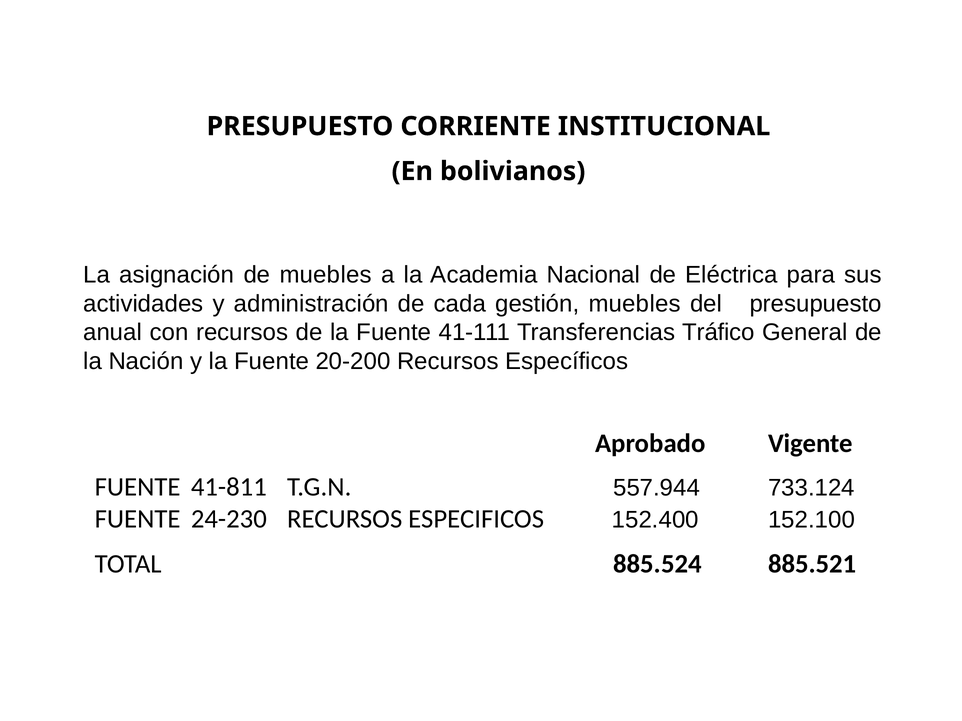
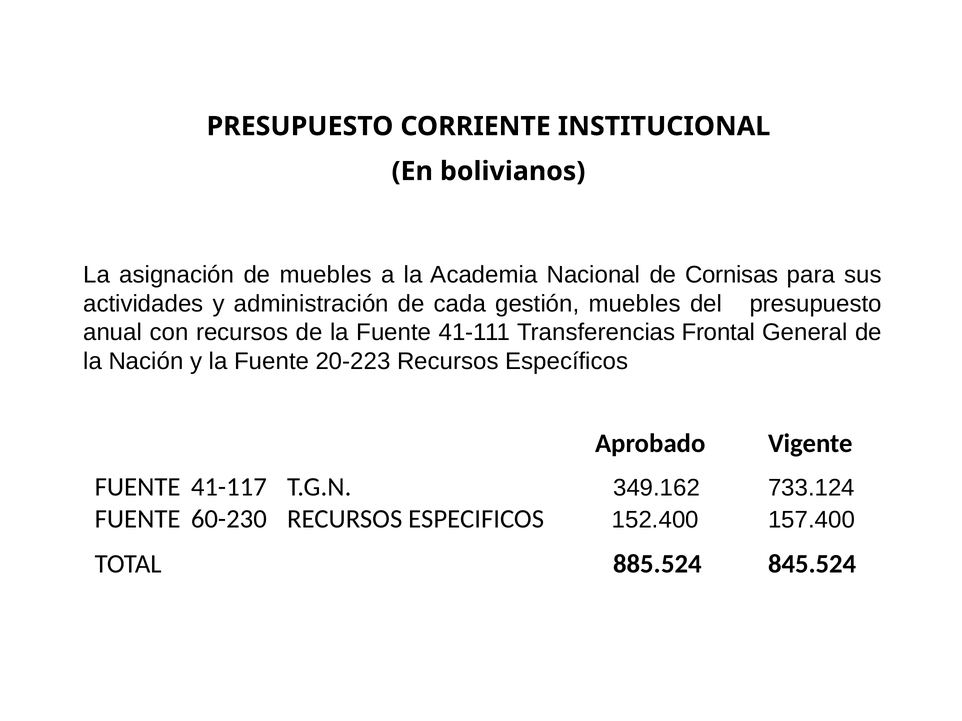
Eléctrica: Eléctrica -> Cornisas
Tráfico: Tráfico -> Frontal
20-200: 20-200 -> 20-223
41-811: 41-811 -> 41-117
557.944: 557.944 -> 349.162
24-230: 24-230 -> 60-230
152.100: 152.100 -> 157.400
885.521: 885.521 -> 845.524
